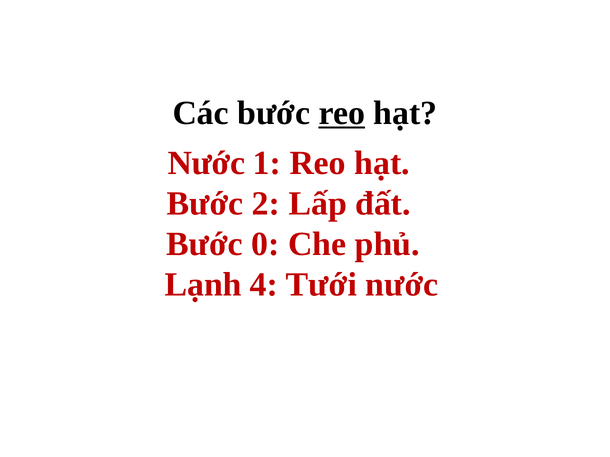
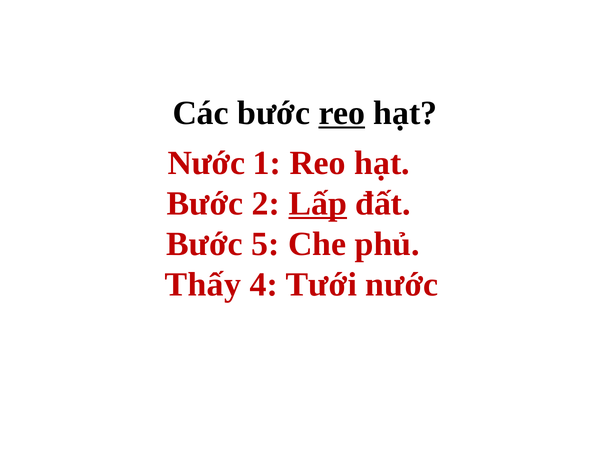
Lấp underline: none -> present
0: 0 -> 5
Lạnh: Lạnh -> Thấy
